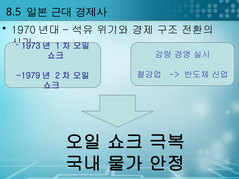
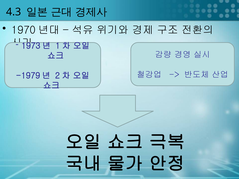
8.5: 8.5 -> 4.3
